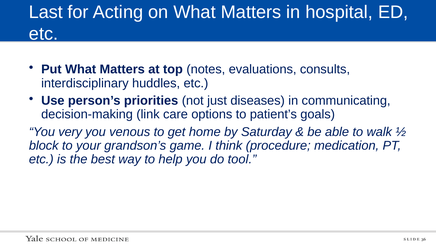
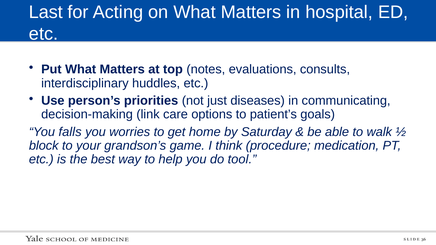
very: very -> falls
venous: venous -> worries
